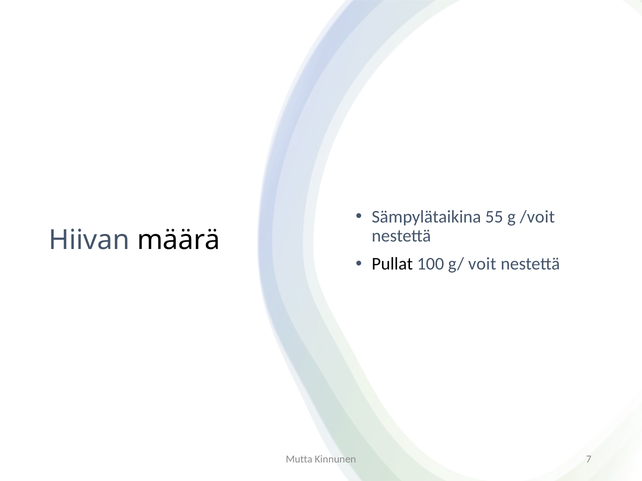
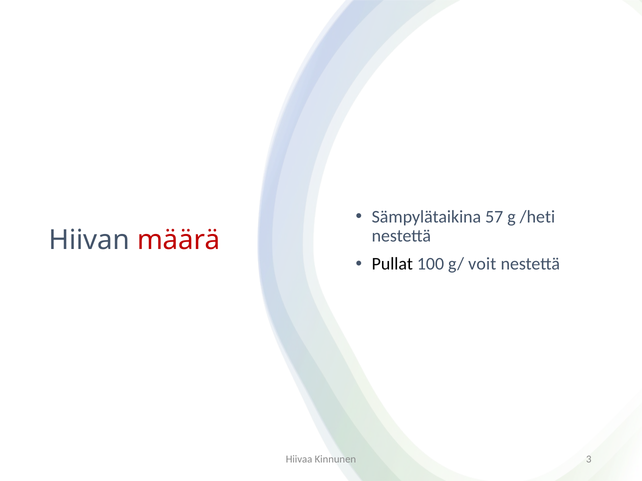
55: 55 -> 57
/voit: /voit -> /heti
määrä colour: black -> red
Mutta: Mutta -> Hiivaa
7: 7 -> 3
